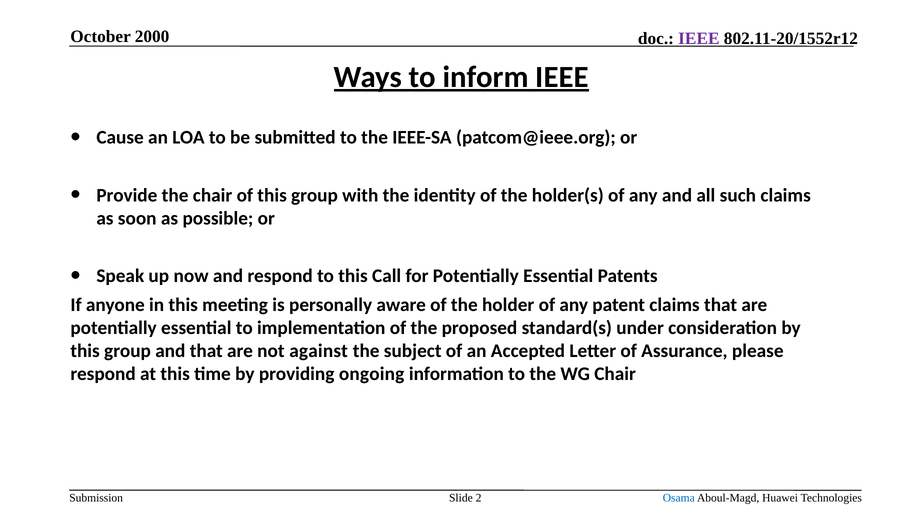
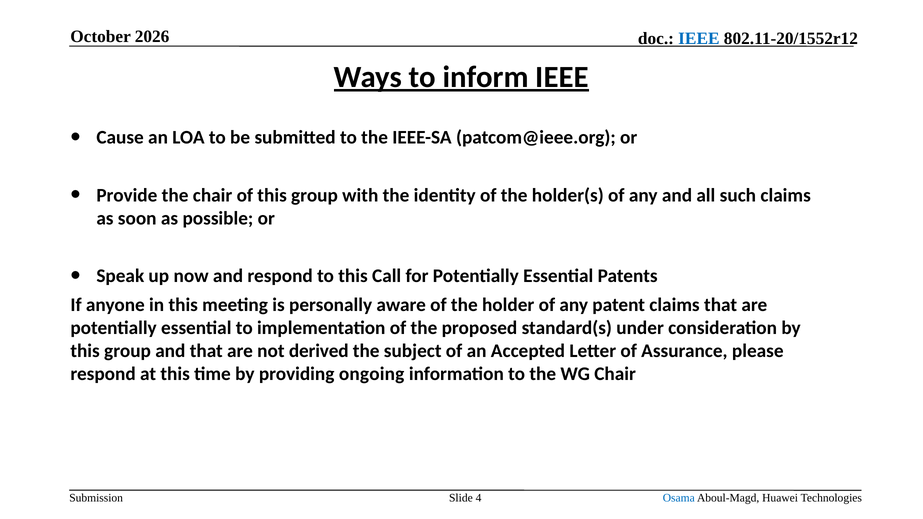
2000: 2000 -> 2026
IEEE at (699, 38) colour: purple -> blue
against: against -> derived
2: 2 -> 4
